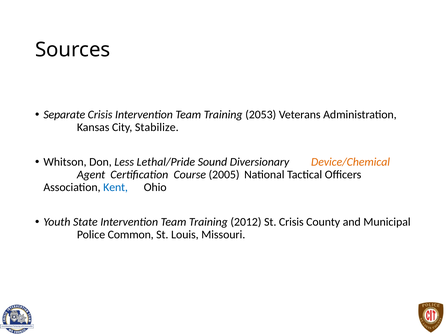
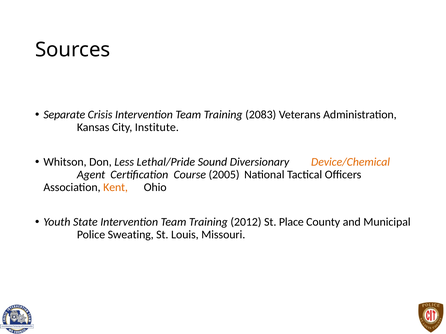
2053: 2053 -> 2083
Stabilize: Stabilize -> Institute
Kent colour: blue -> orange
St Crisis: Crisis -> Place
Common: Common -> Sweating
